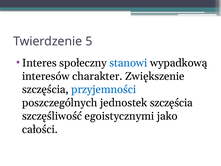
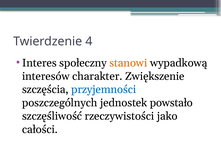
5: 5 -> 4
stanowi colour: blue -> orange
jednostek szczęścia: szczęścia -> powstało
egoistycznymi: egoistycznymi -> rzeczywistości
